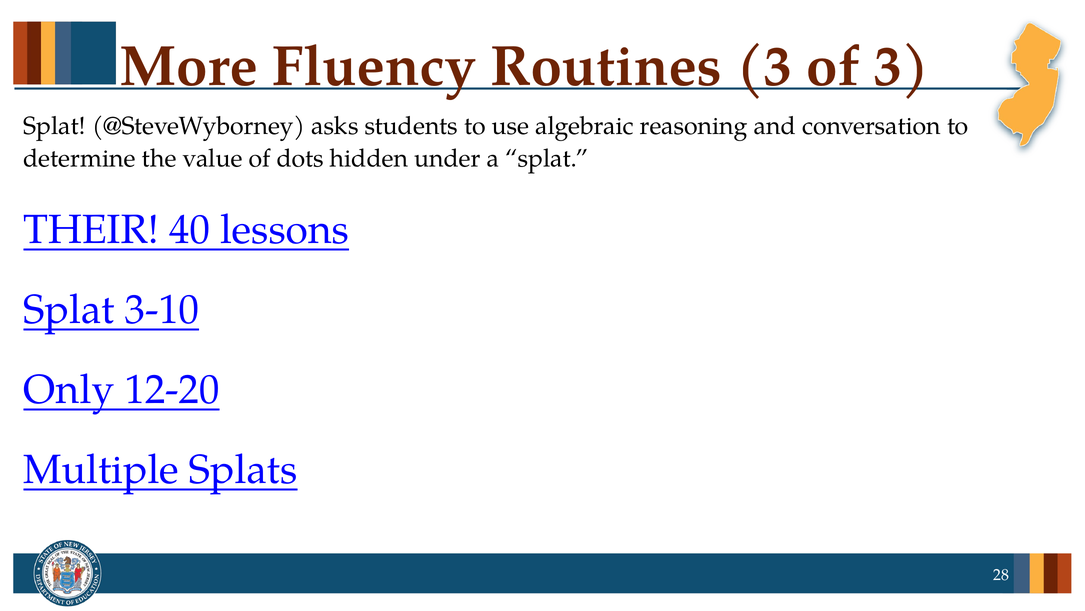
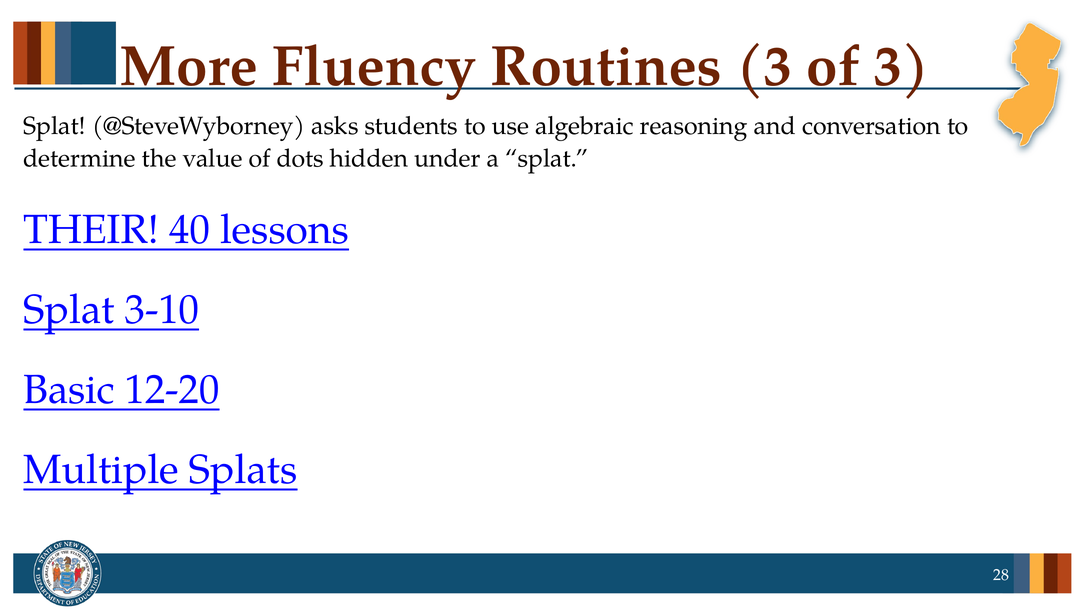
Only: Only -> Basic
